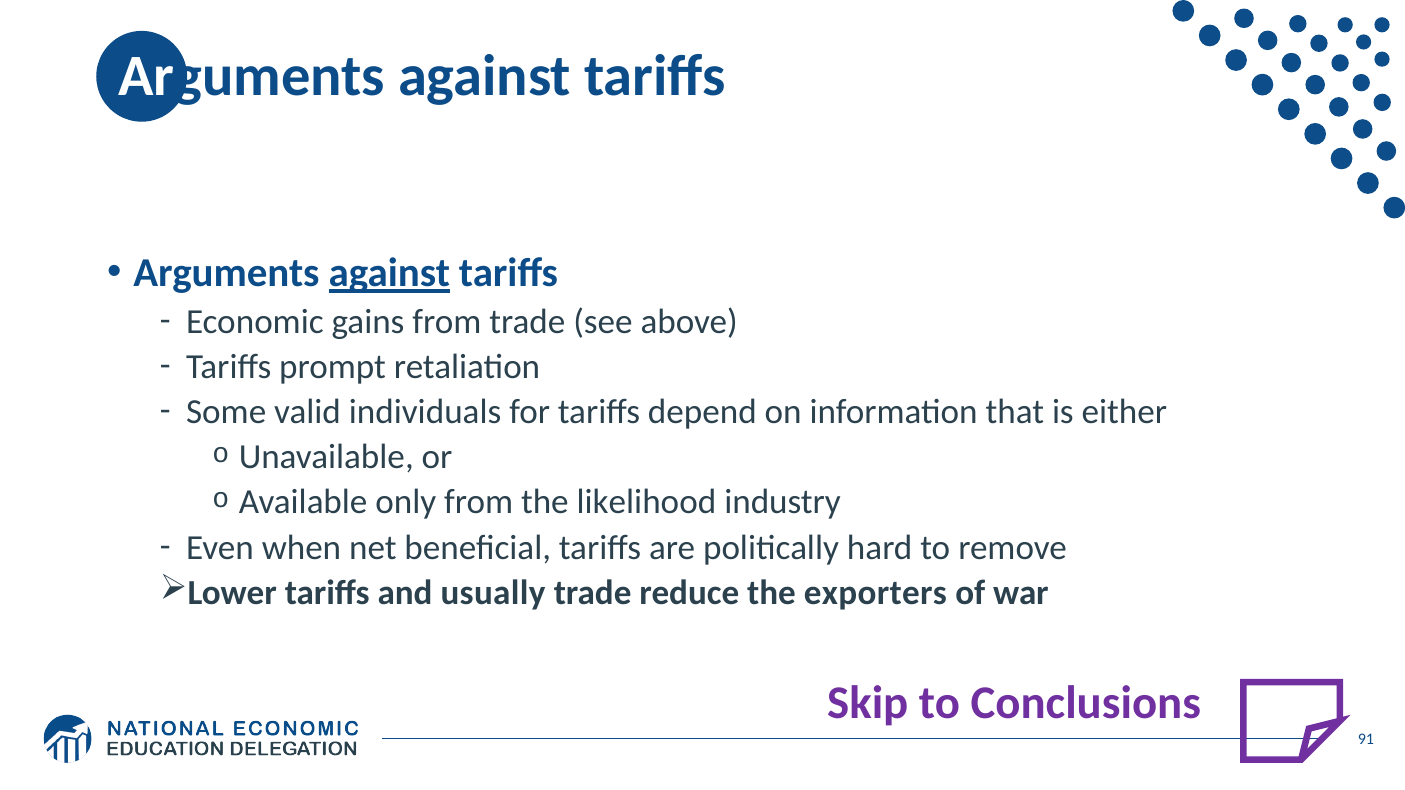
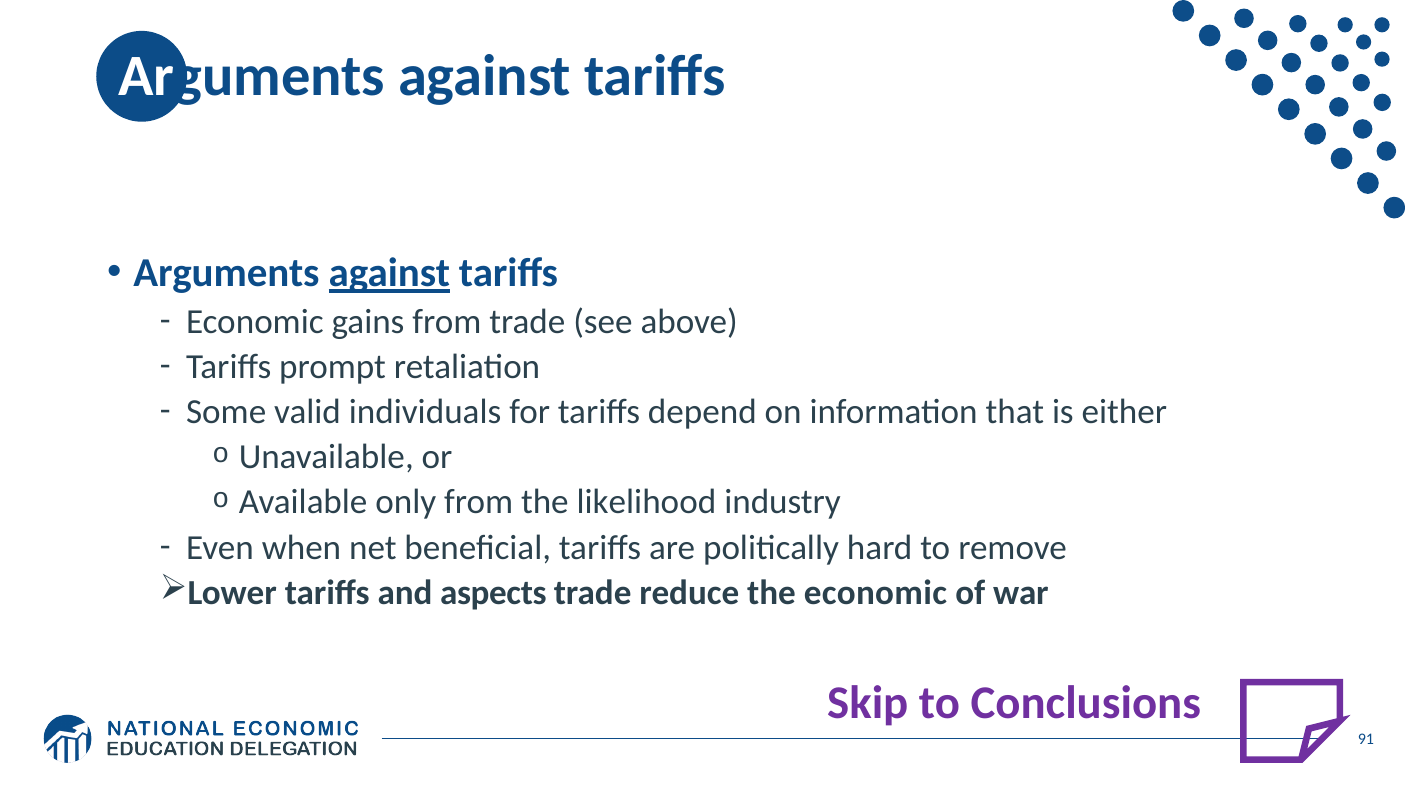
usually: usually -> aspects
the exporters: exporters -> economic
